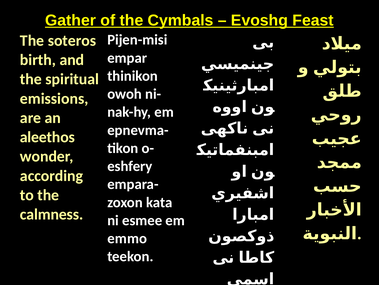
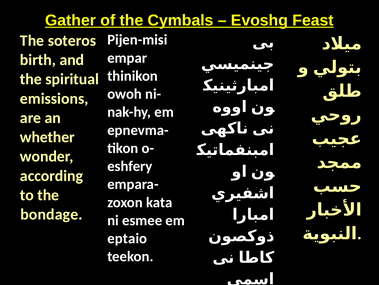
aleethos: aleethos -> whether
calmness: calmness -> bondage
emmo: emmo -> eptaio
